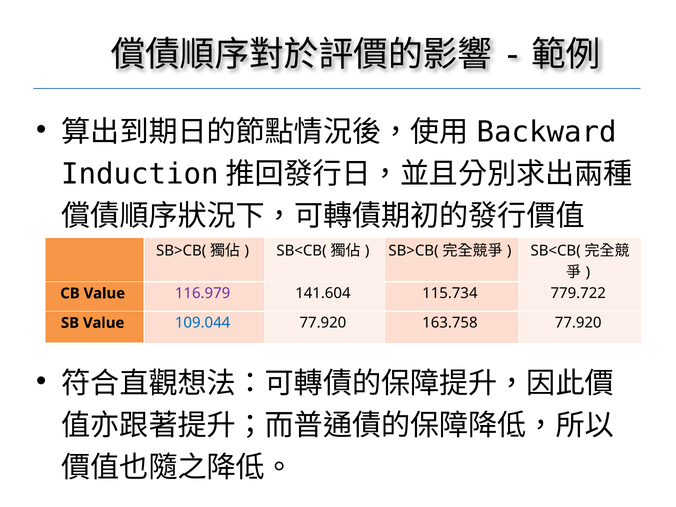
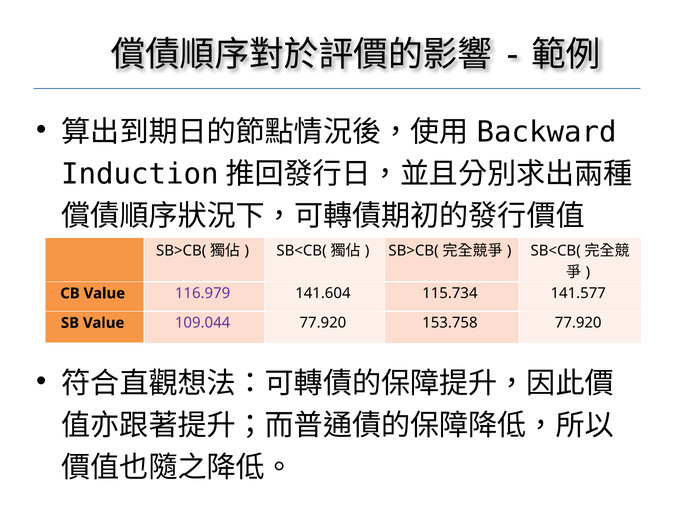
779.722: 779.722 -> 141.577
109.044 colour: blue -> purple
163.758: 163.758 -> 153.758
